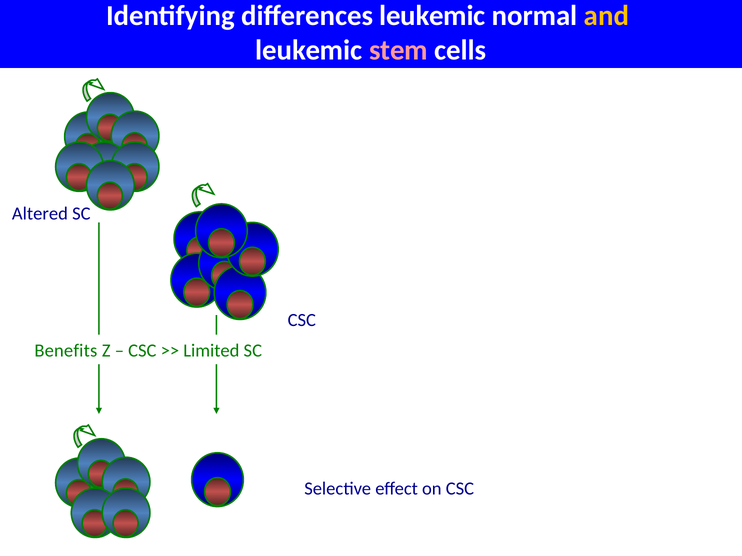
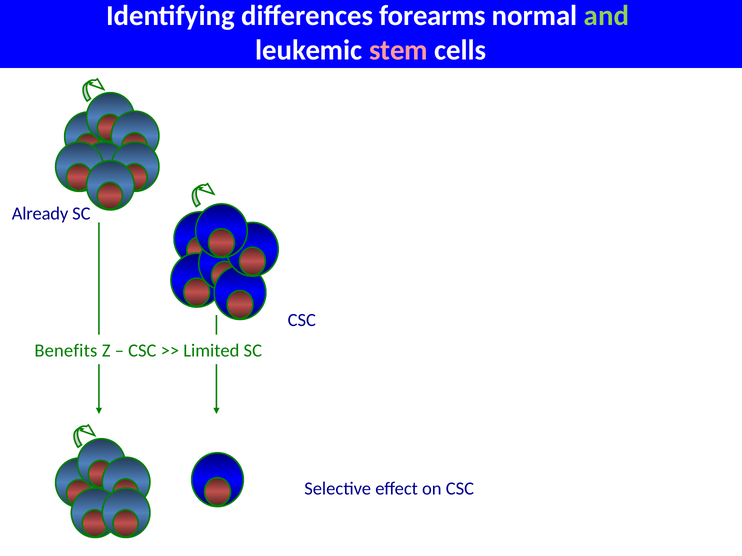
differences leukemic: leukemic -> forearms
and colour: yellow -> light green
Altered: Altered -> Already
